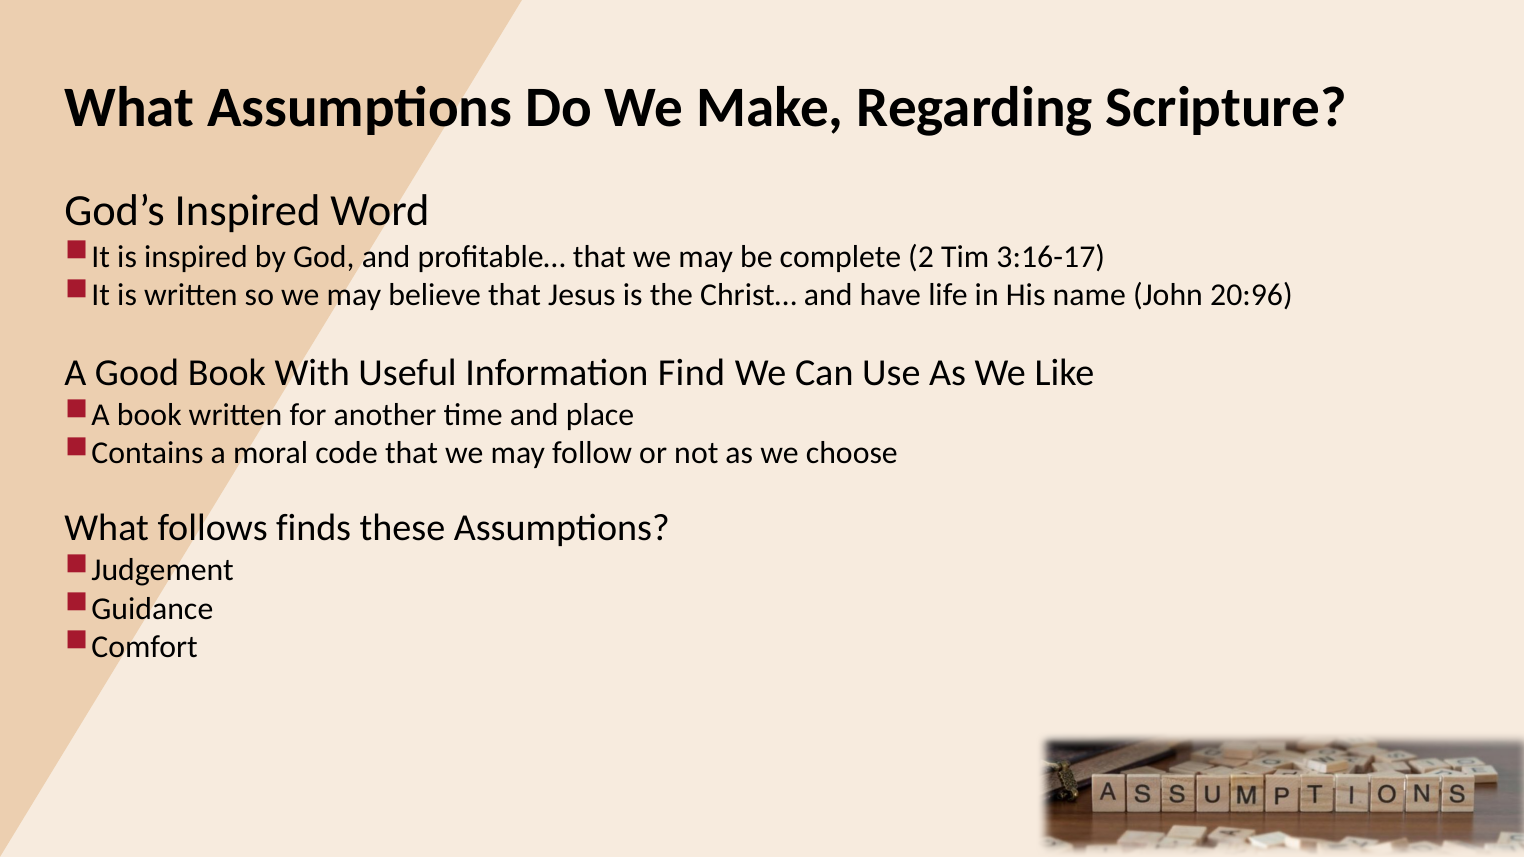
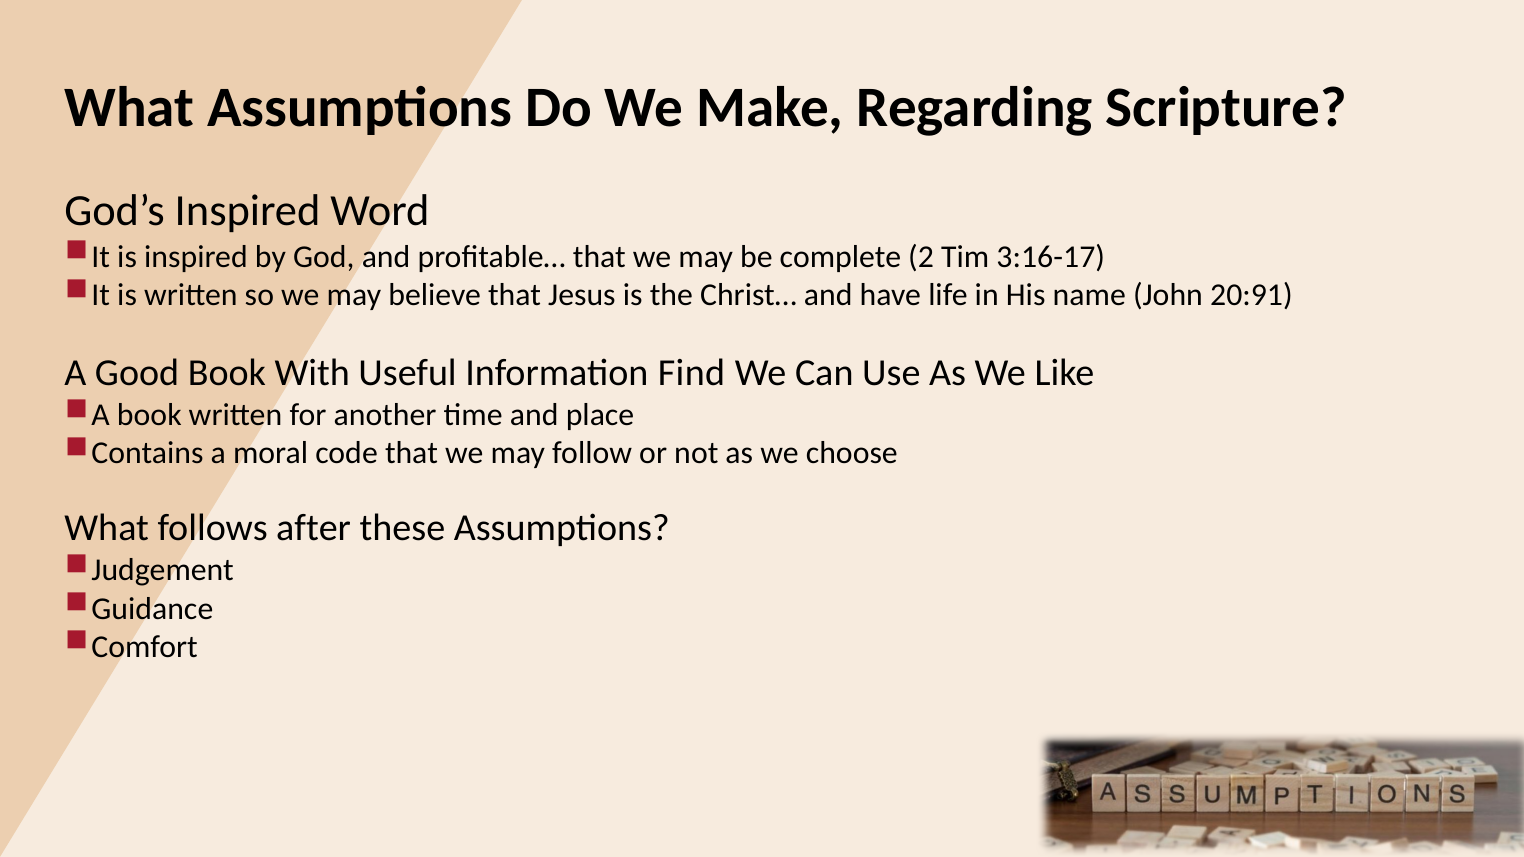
20:96: 20:96 -> 20:91
finds: finds -> after
